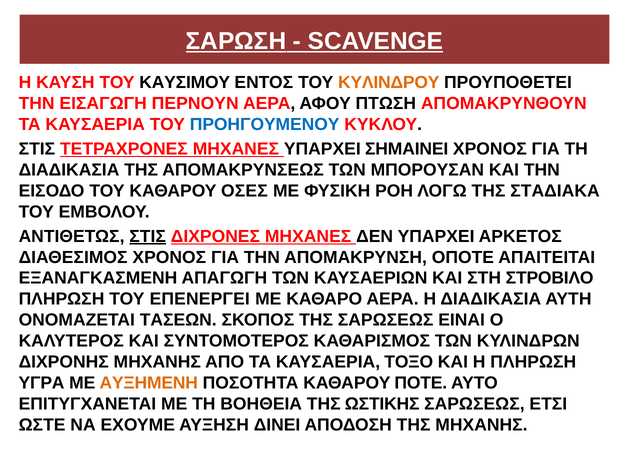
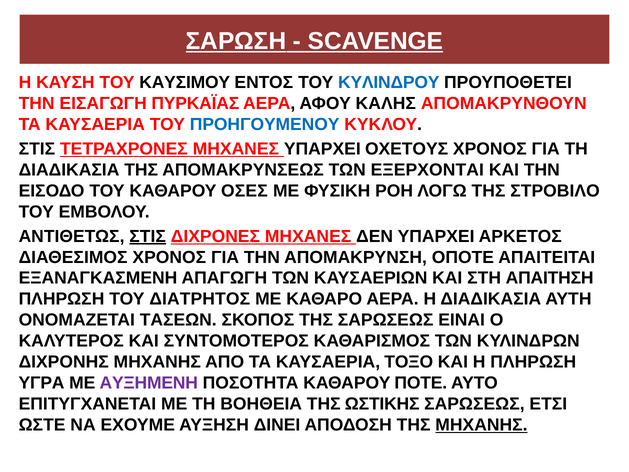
ΚΥΛΙΝΔΡΟΥ colour: orange -> blue
ΠΕΡΝΟΥΝ: ΠΕΡΝΟΥΝ -> ΠΥΡΚΑΪΑΣ
ΠΤΩΣΗ: ΠΤΩΣΗ -> ΚΑΛΗΣ
ΣΗΜΑΙΝΕΙ: ΣΗΜΑΙΝΕΙ -> ΟΧΕΤΟΥΣ
ΜΠΟΡΟΥΣΑΝ: ΜΠΟΡΟΥΣΑΝ -> ΕΞΕΡΧΟΝΤΑΙ
ΣΤΑΔΙΑΚΑ: ΣΤΑΔΙΑΚΑ -> ΣΤΡΟΒΙΛΟ
ΣΤΡΟΒΙΛΟ: ΣΤΡΟΒΙΛΟ -> ΑΠΑΙΤΗΣΗ
ΕΠΕΝΕΡΓΕΙ: ΕΠΕΝΕΡΓΕΙ -> ΔΙΑΤΡΗΤΟΣ
ΑΥΞΗΜΕΝΗ colour: orange -> purple
ΜΗΧΑΝΗΣ at (481, 425) underline: none -> present
